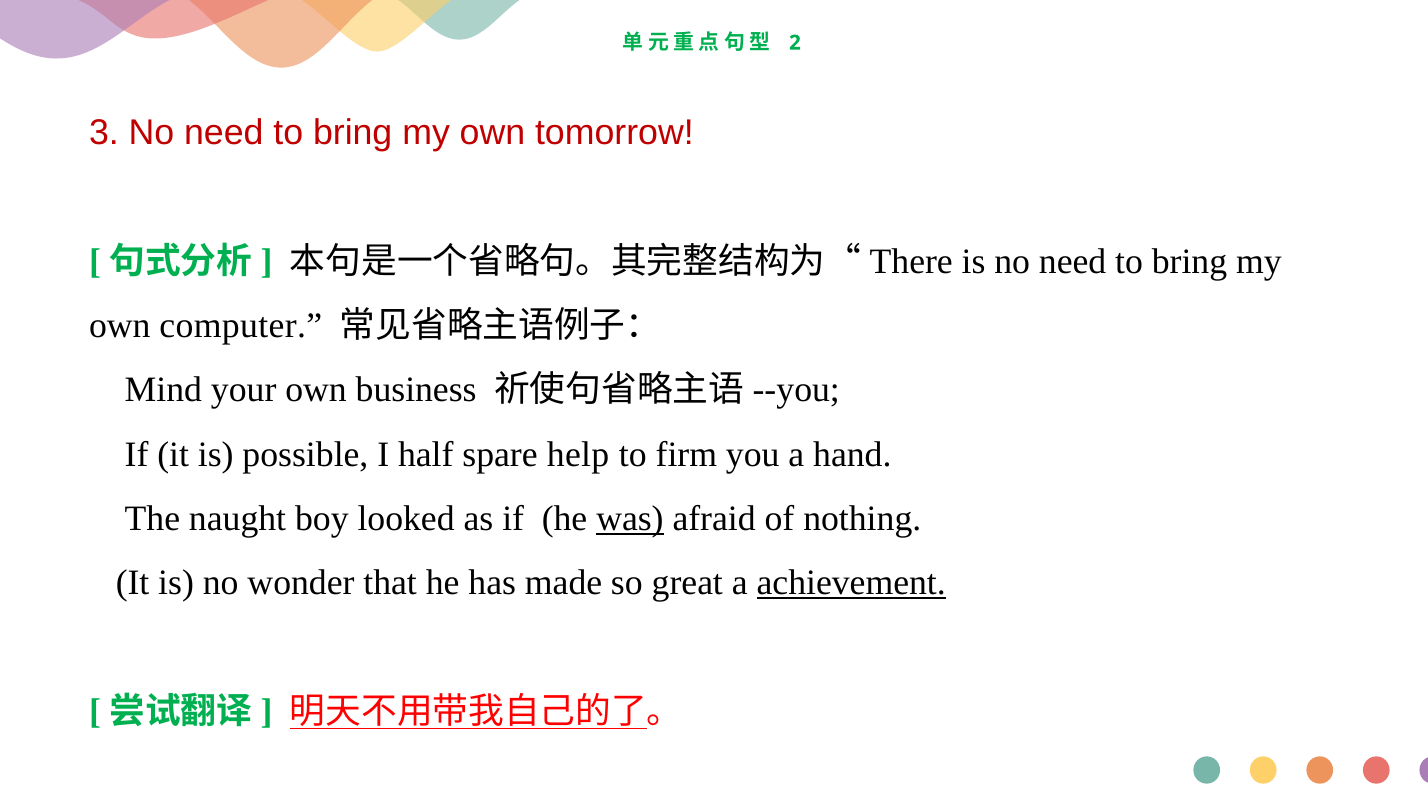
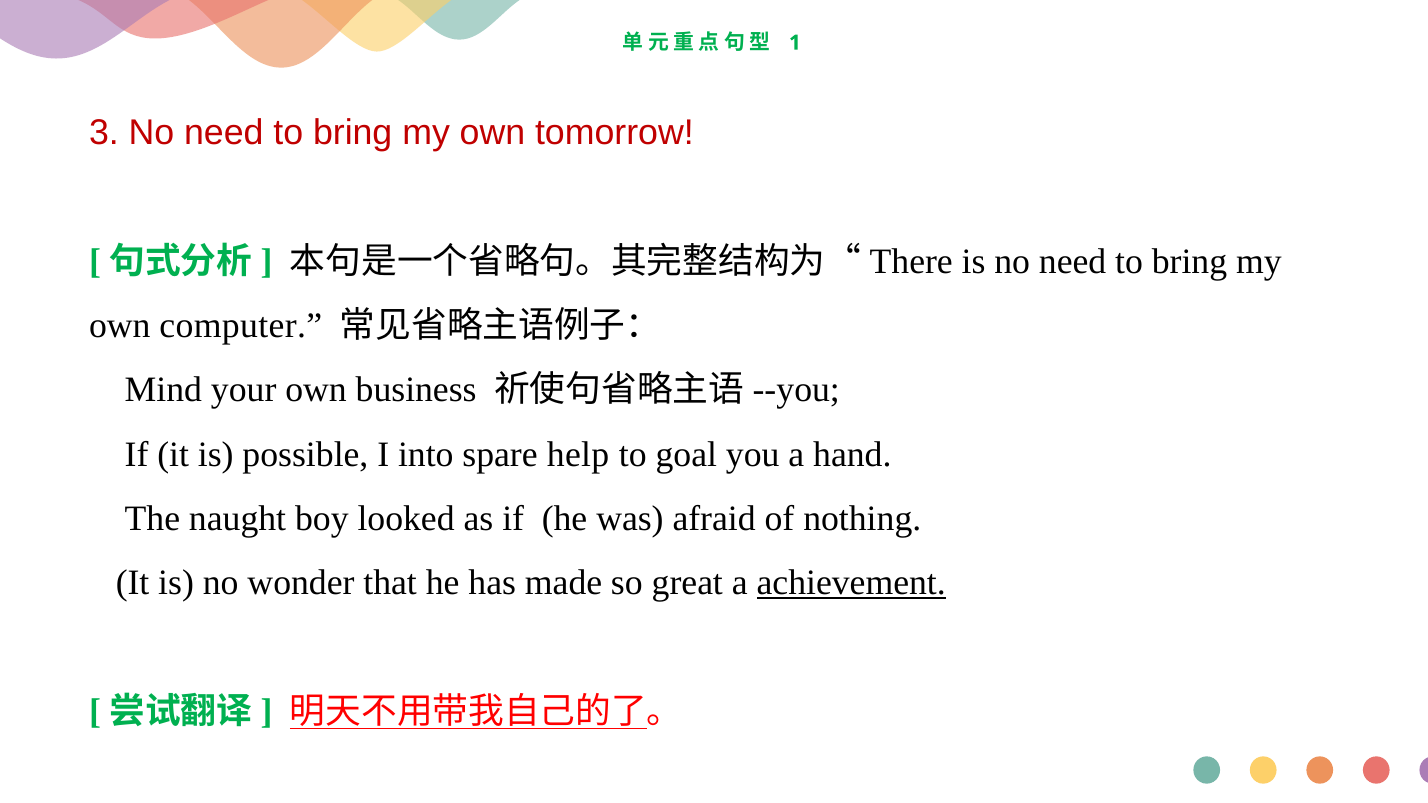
2: 2 -> 1
half: half -> into
firm: firm -> goal
was underline: present -> none
